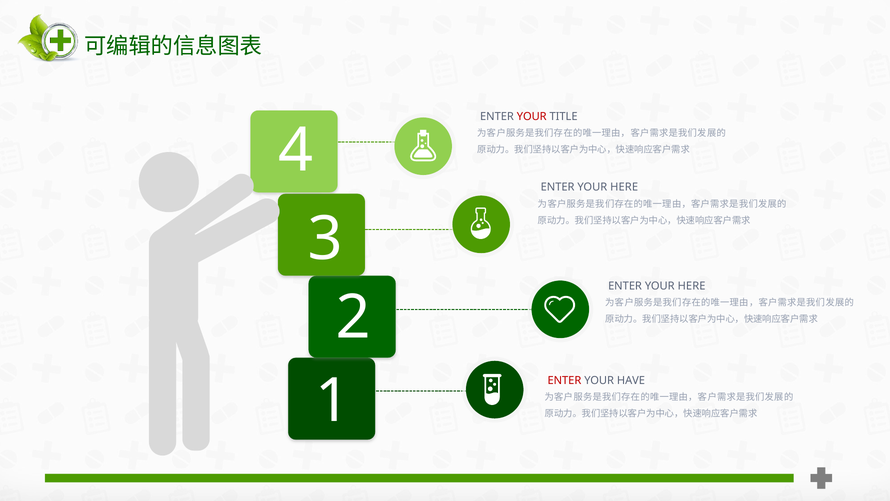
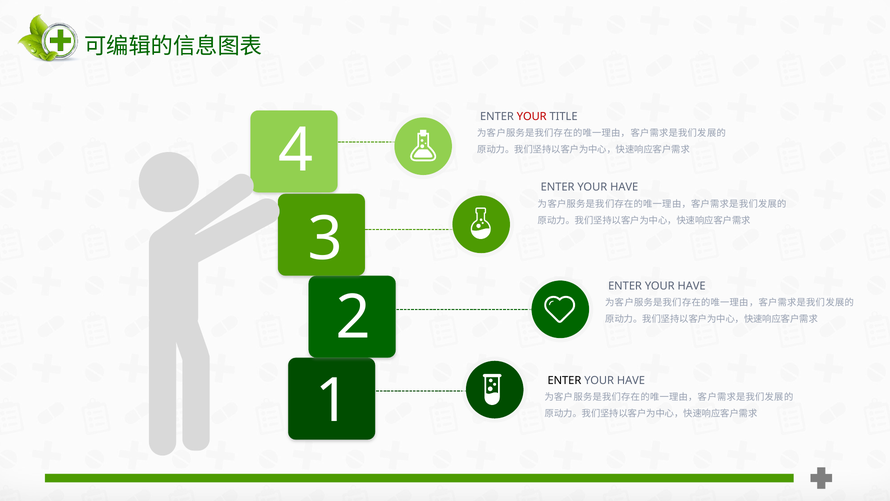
HERE at (624, 187): HERE -> HAVE
HERE at (692, 286): HERE -> HAVE
ENTER at (564, 380) colour: red -> black
